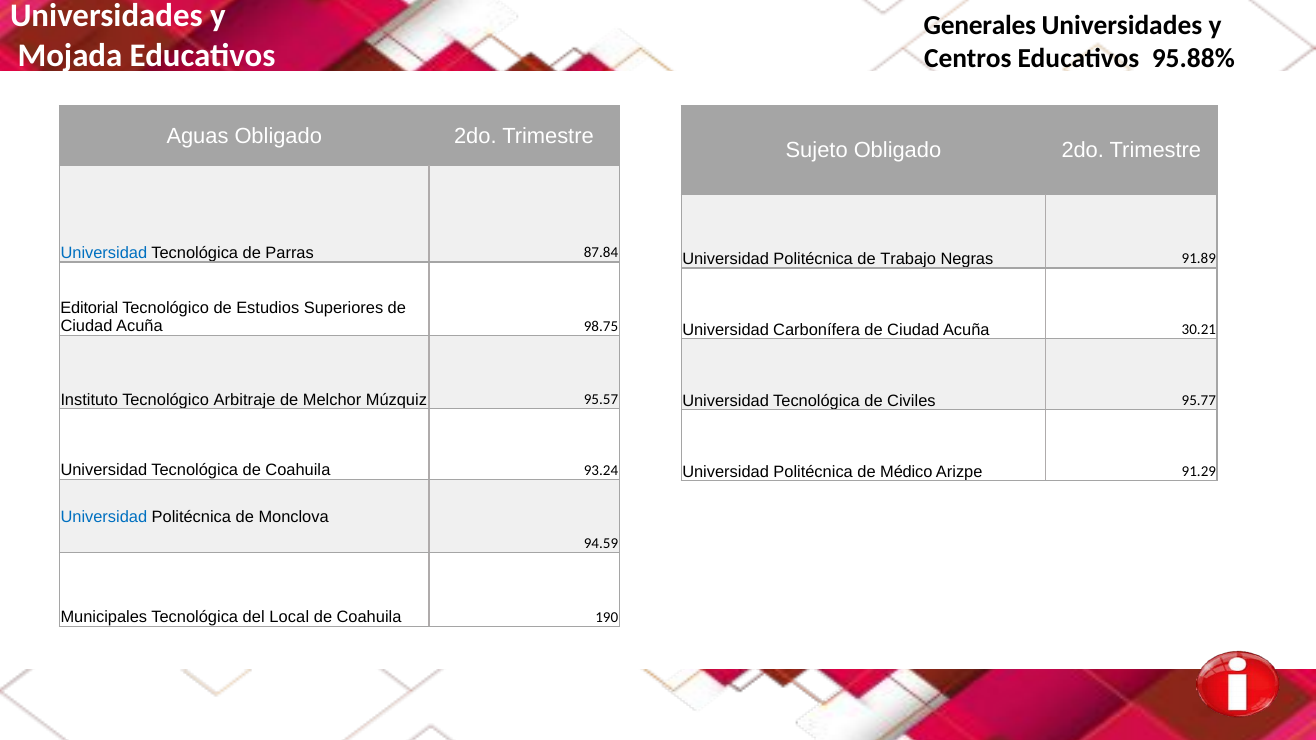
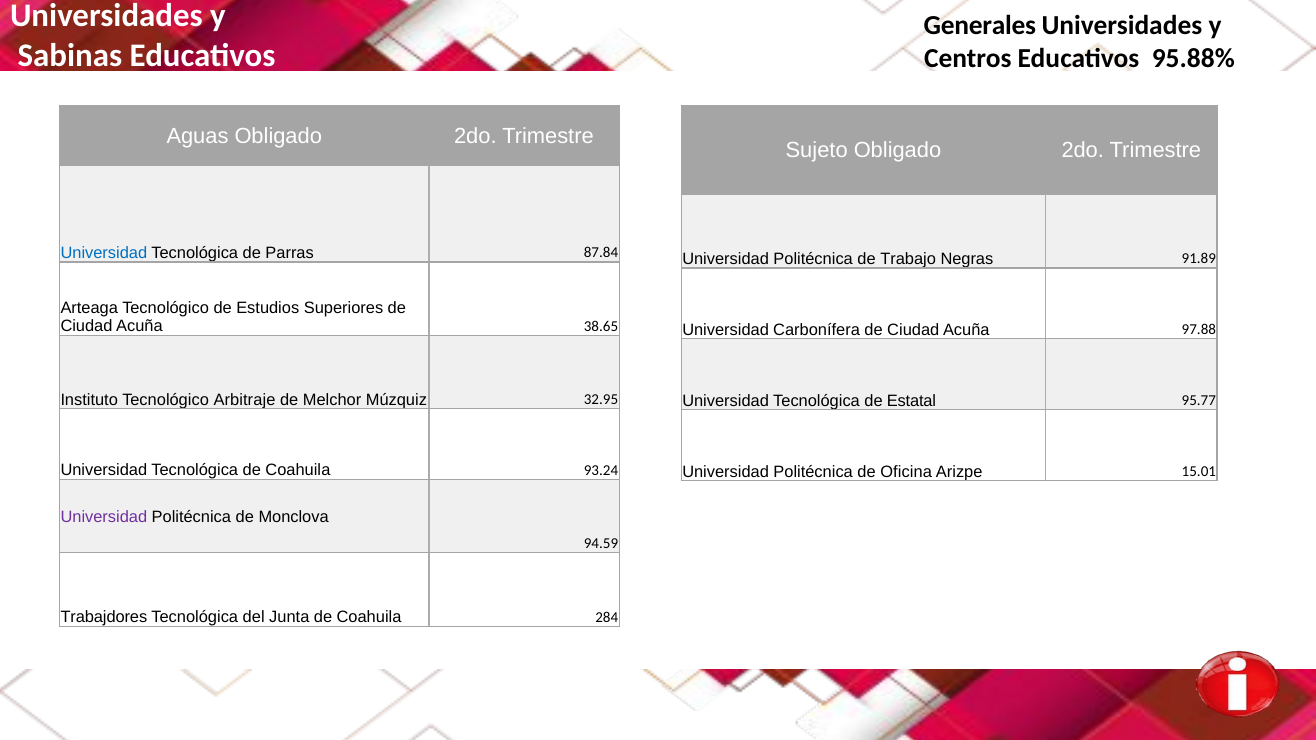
Mojada: Mojada -> Sabinas
Editorial: Editorial -> Arteaga
98.75: 98.75 -> 38.65
30.21: 30.21 -> 97.88
95.57: 95.57 -> 32.95
Civiles: Civiles -> Estatal
Médico: Médico -> Oficina
91.29: 91.29 -> 15.01
Universidad at (104, 517) colour: blue -> purple
Municipales: Municipales -> Trabajdores
Local: Local -> Junta
190: 190 -> 284
